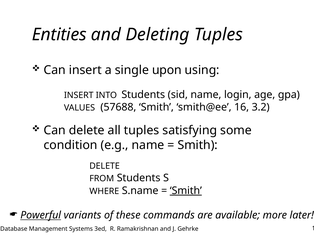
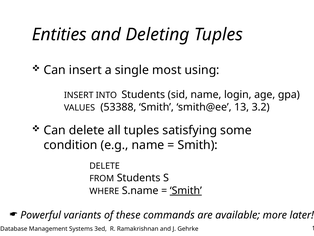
upon: upon -> most
57688: 57688 -> 53388
16: 16 -> 13
Powerful underline: present -> none
